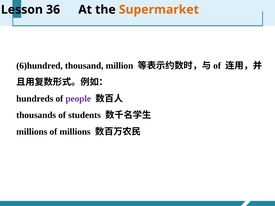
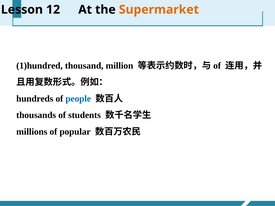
36: 36 -> 12
6)hundred: 6)hundred -> 1)hundred
people colour: purple -> blue
of millions: millions -> popular
